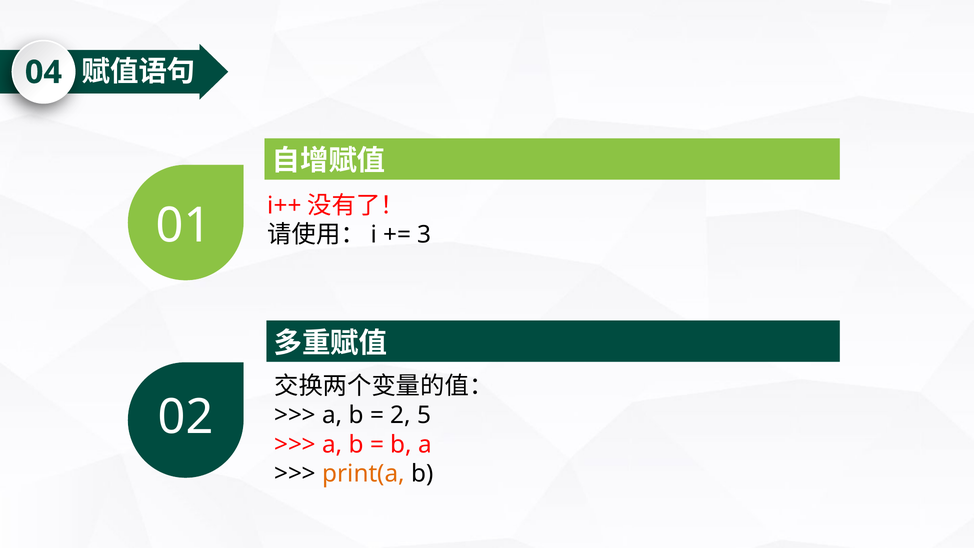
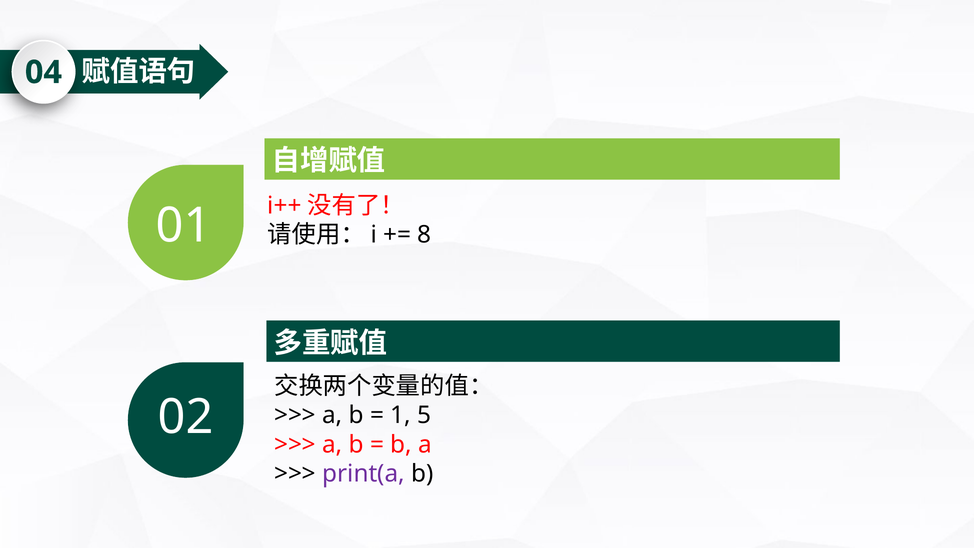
3: 3 -> 8
2: 2 -> 1
print(a colour: orange -> purple
